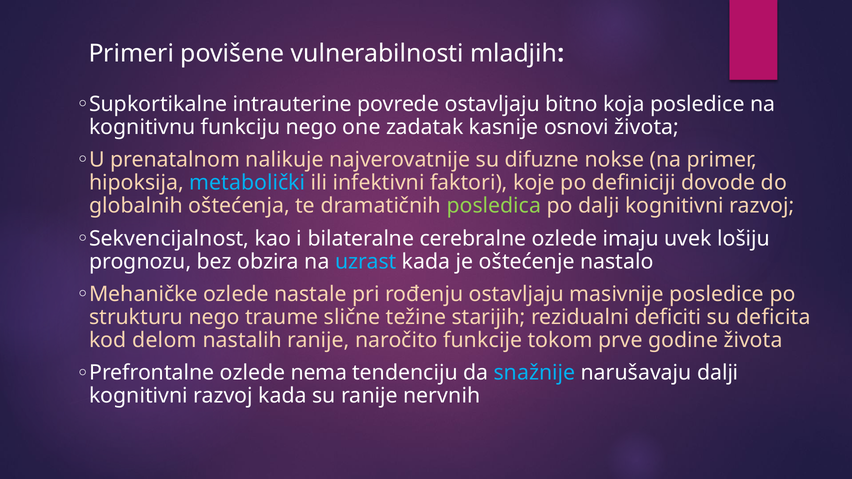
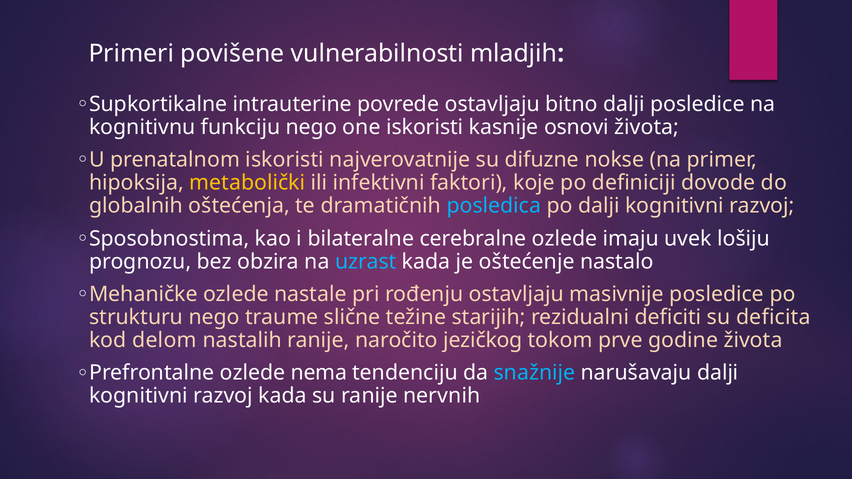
bitno koja: koja -> dalji
one zadatak: zadatak -> iskoristi
prenatalnom nalikuje: nalikuje -> iskoristi
metabolički colour: light blue -> yellow
posledica colour: light green -> light blue
Sekvencijalnost: Sekvencijalnost -> Sposobnostima
funkcije: funkcije -> jezičkog
